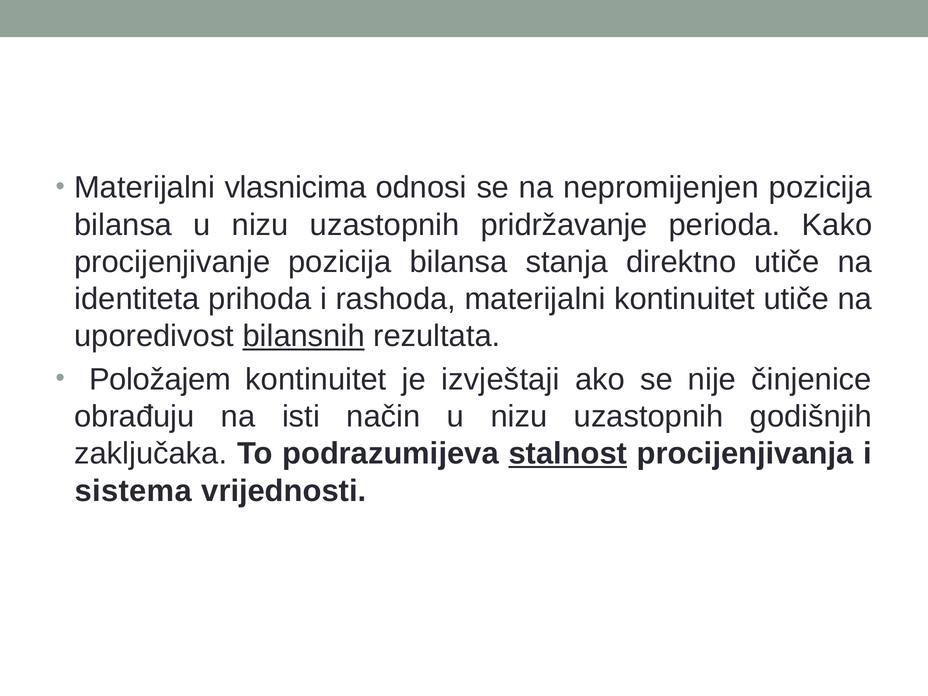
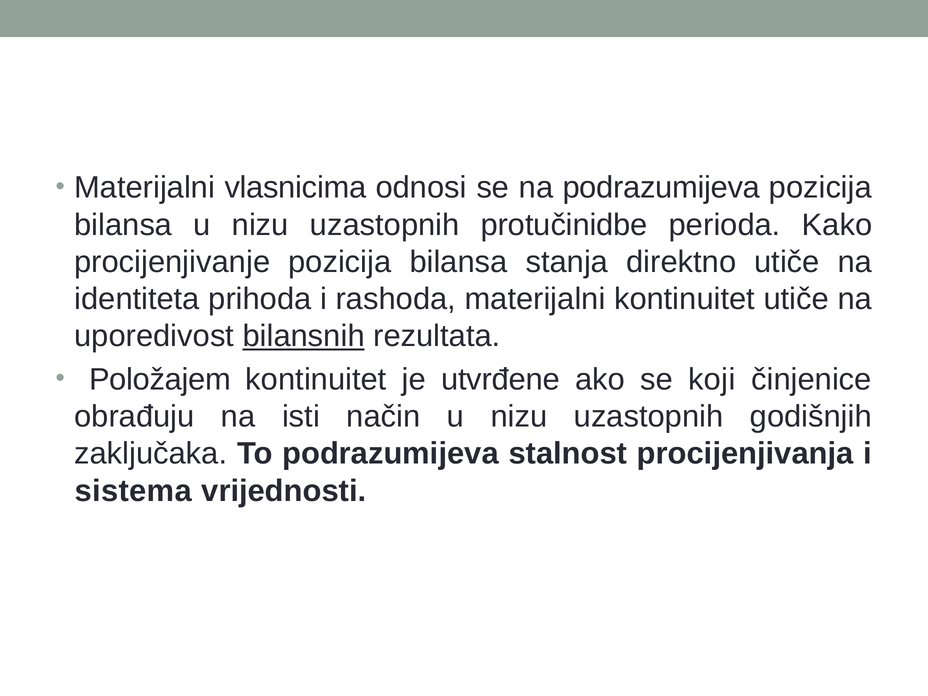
na nepromijenjen: nepromijenjen -> podrazumijeva
pridržavanje: pridržavanje -> protučinidbe
izvještaji: izvještaji -> utvrđene
nije: nije -> koji
stalnost underline: present -> none
